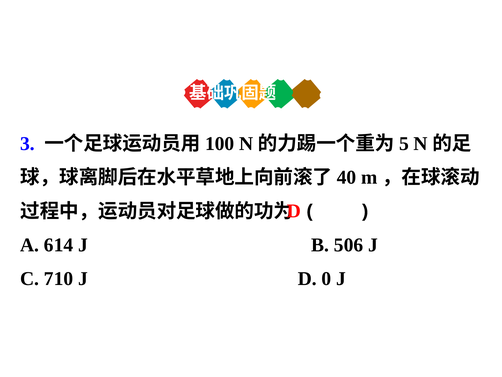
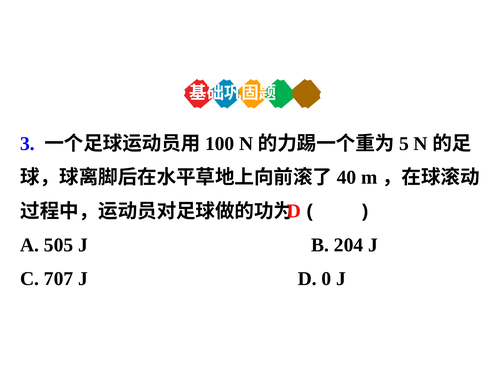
614: 614 -> 505
506: 506 -> 204
710: 710 -> 707
